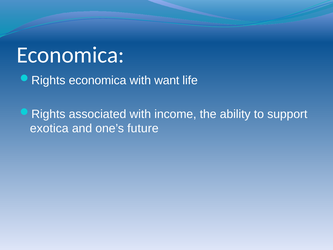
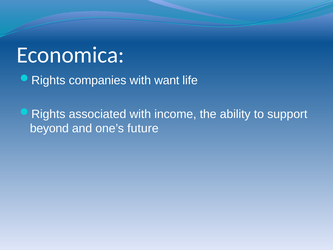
economica at (98, 80): economica -> companies
exotica: exotica -> beyond
